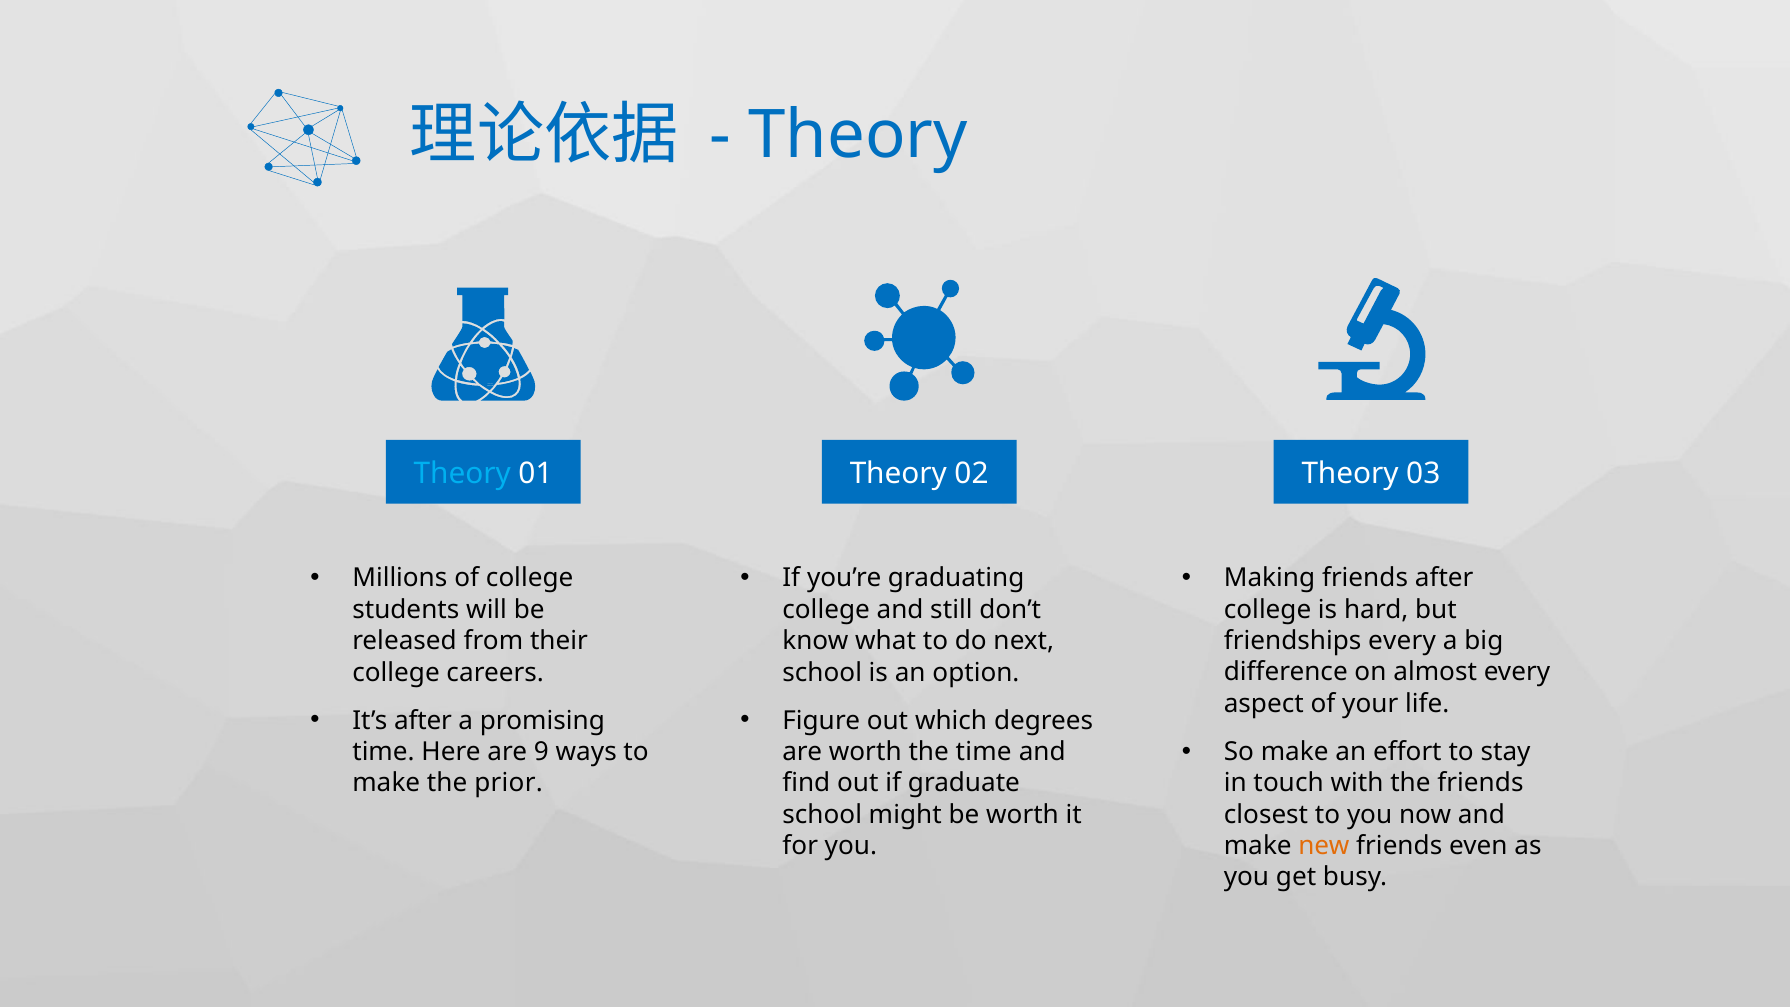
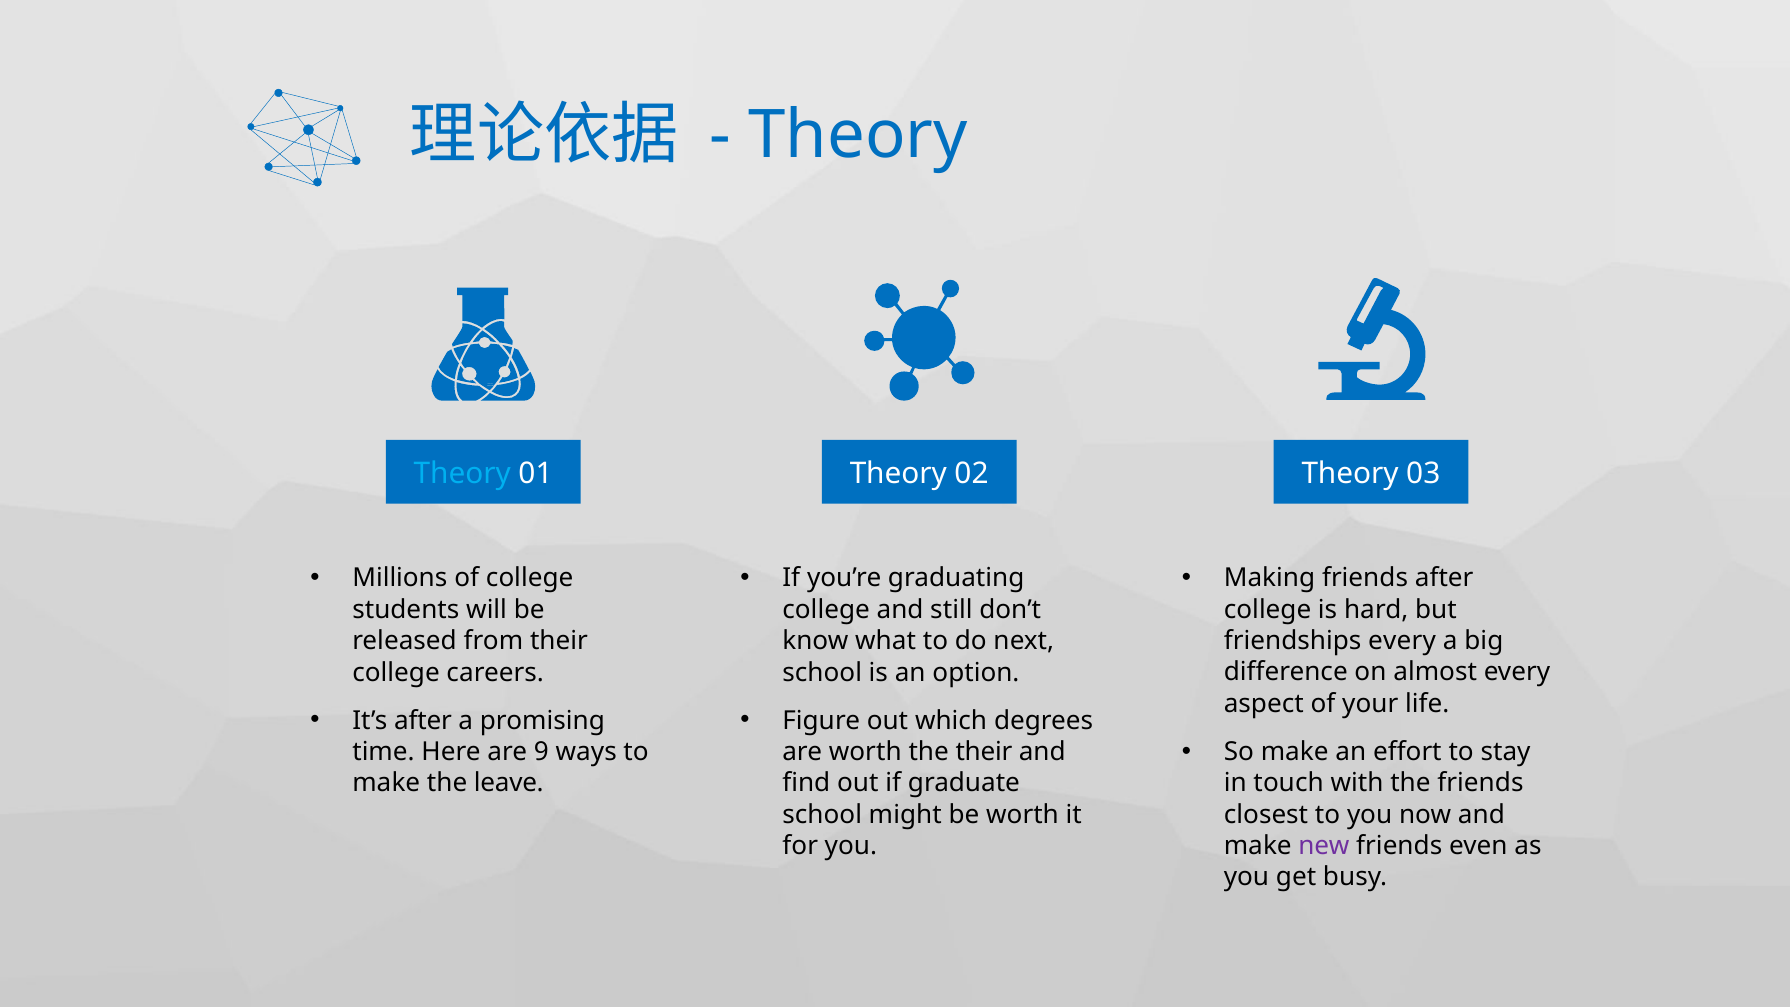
the time: time -> their
prior: prior -> leave
new colour: orange -> purple
